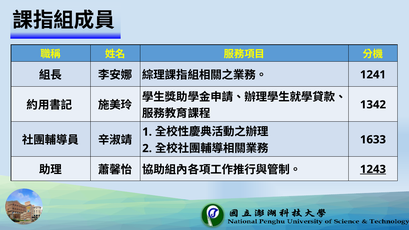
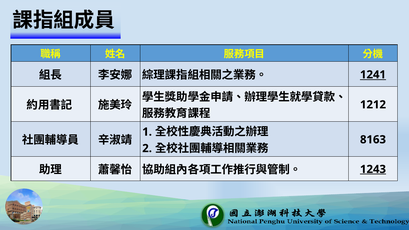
1241 underline: none -> present
1342: 1342 -> 1212
1633: 1633 -> 8163
